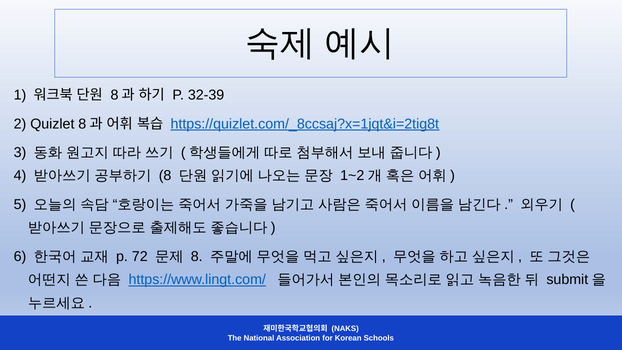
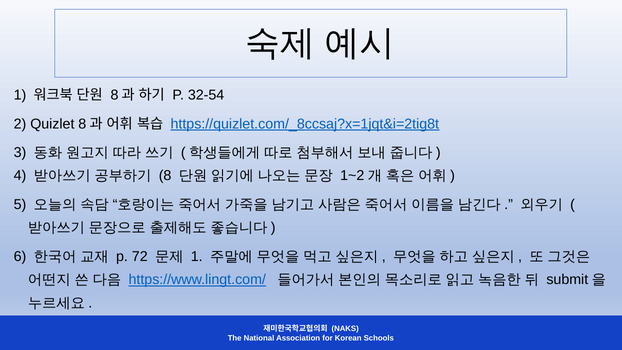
32-39: 32-39 -> 32-54
8 at (197, 257): 8 -> 1
